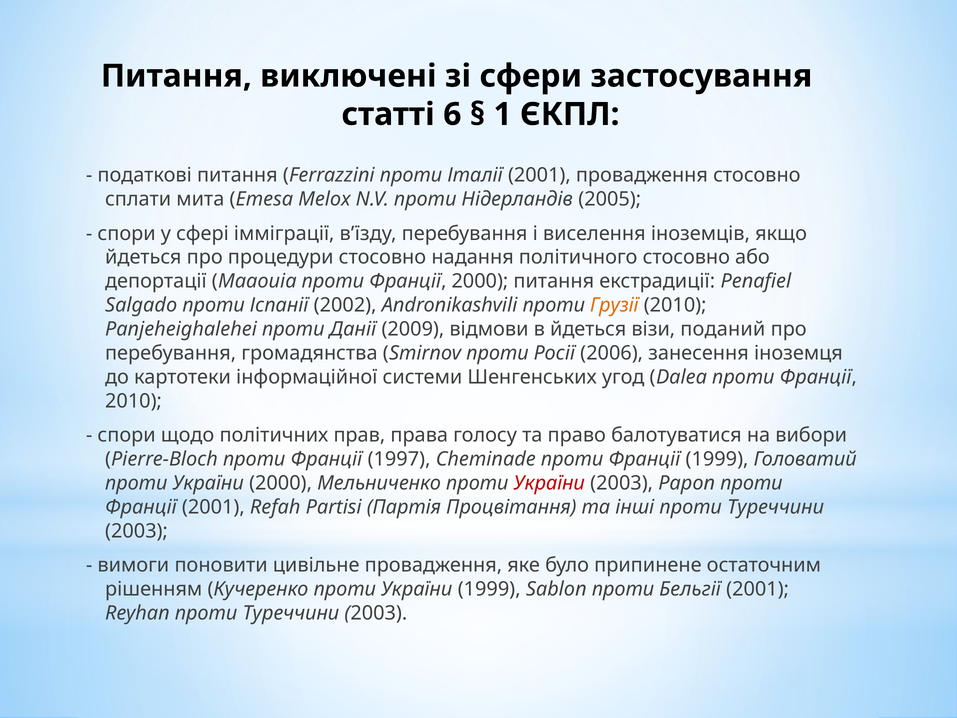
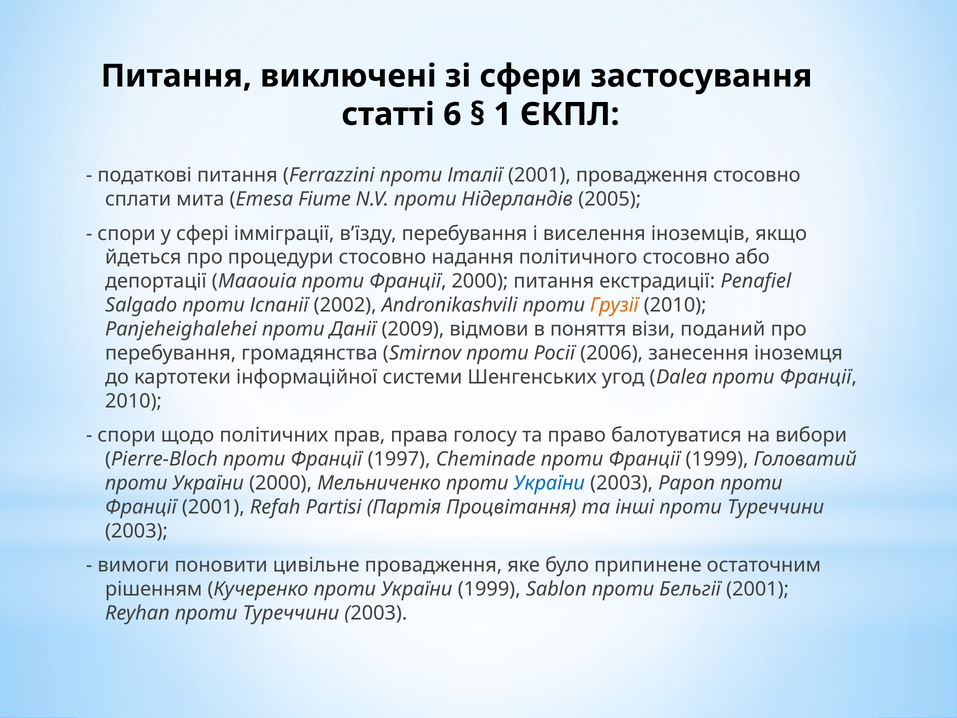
Melox: Melox -> Fiume
в йдеться: йдеться -> поняття
України at (549, 483) colour: red -> blue
